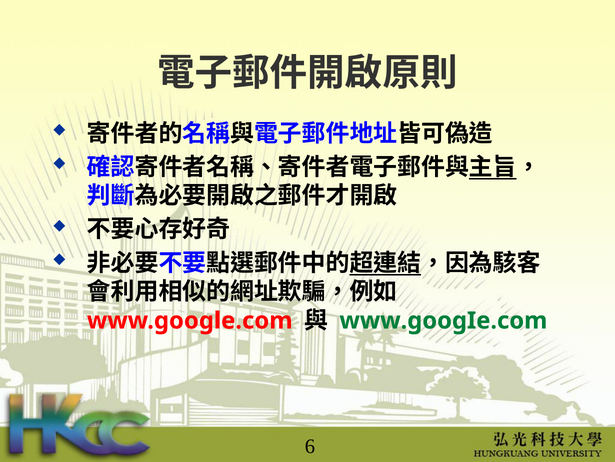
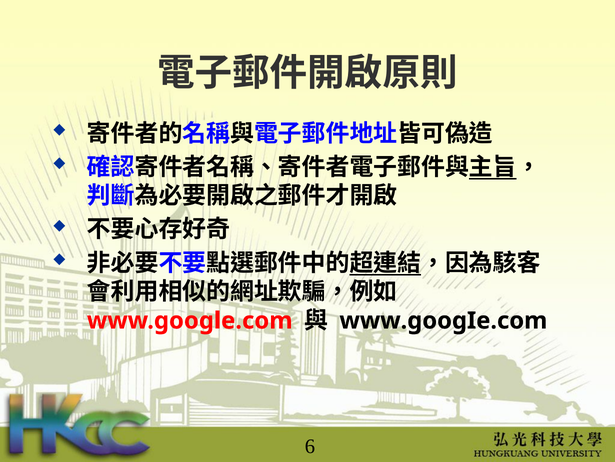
www.googIe.com colour: green -> black
